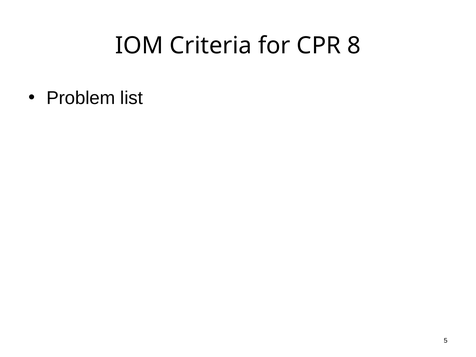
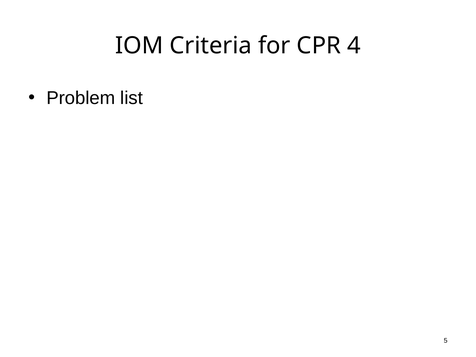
8: 8 -> 4
